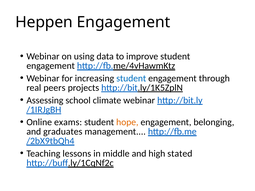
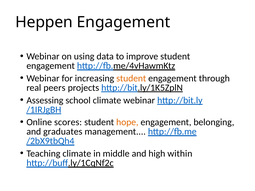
student at (131, 78) colour: blue -> orange
exams: exams -> scores
Teaching lessons: lessons -> climate
stated: stated -> within
